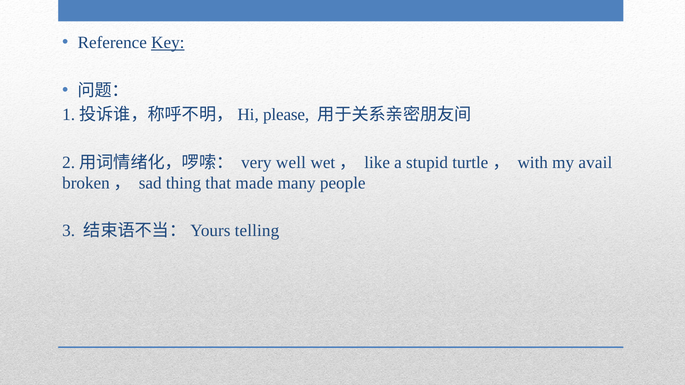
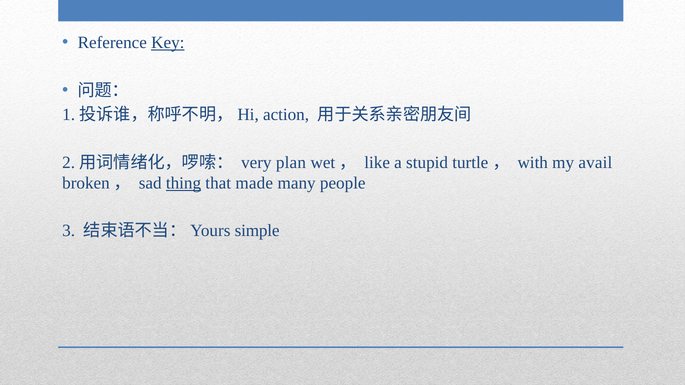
please: please -> action
well: well -> plan
thing underline: none -> present
telling: telling -> simple
